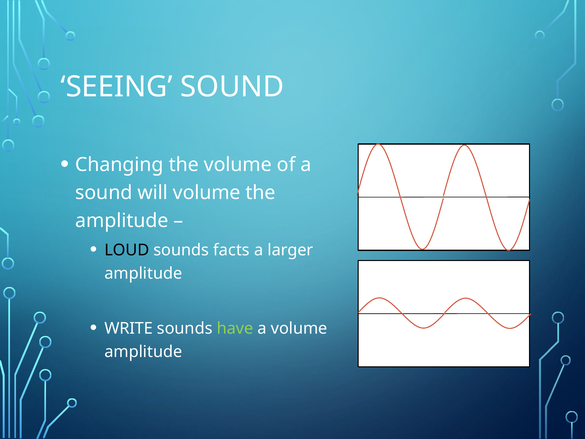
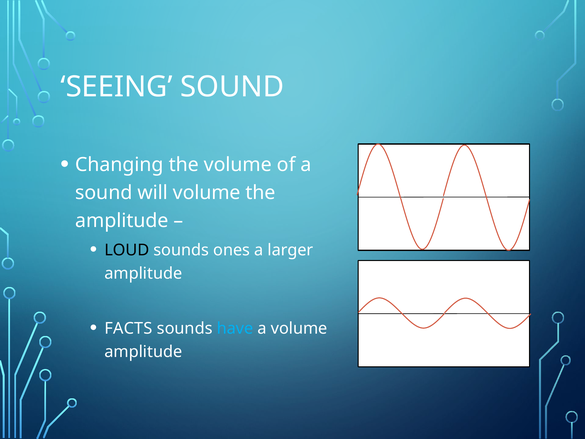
facts: facts -> ones
WRITE: WRITE -> FACTS
have colour: light green -> light blue
